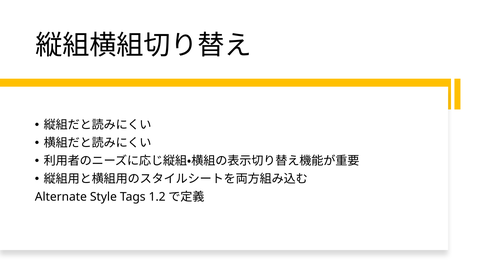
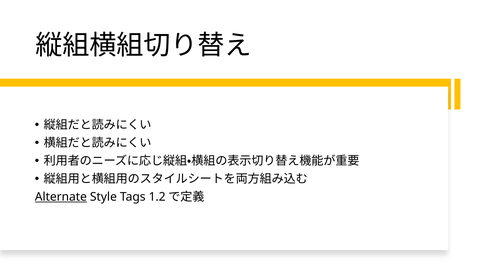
Alternate underline: none -> present
